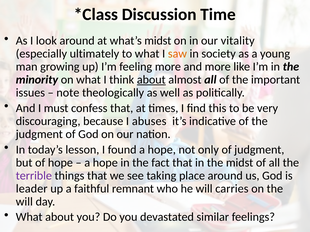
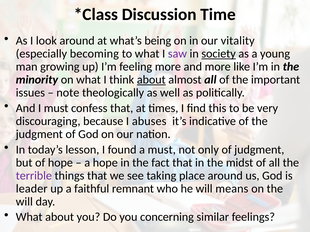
what’s midst: midst -> being
ultimately: ultimately -> becoming
saw colour: orange -> purple
society underline: none -> present
found a hope: hope -> must
carries: carries -> means
devastated: devastated -> concerning
